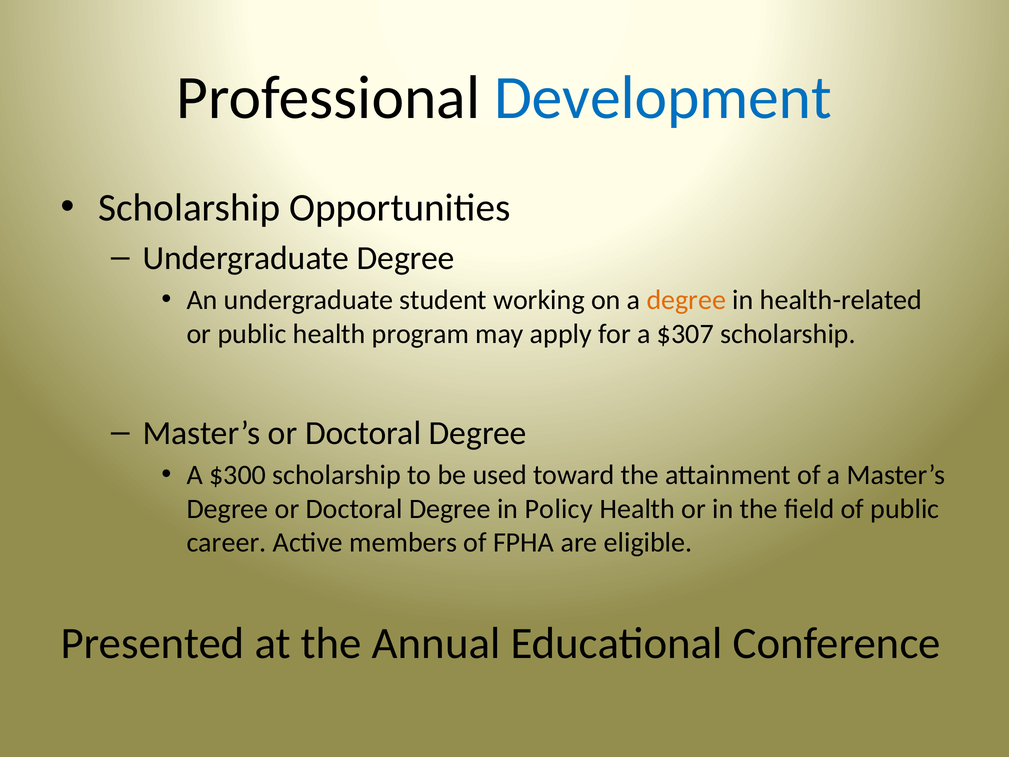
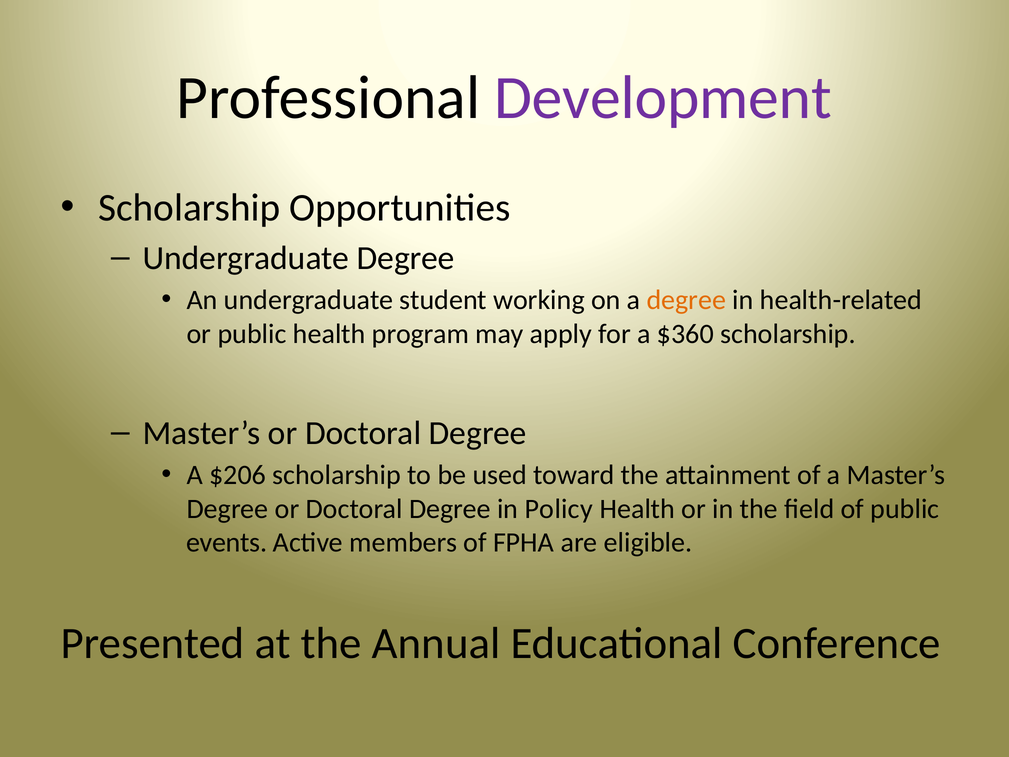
Development colour: blue -> purple
$307: $307 -> $360
$300: $300 -> $206
career: career -> events
